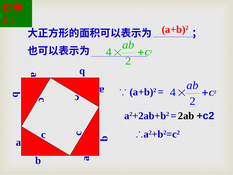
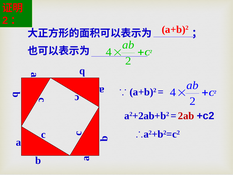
2ab colour: black -> red
